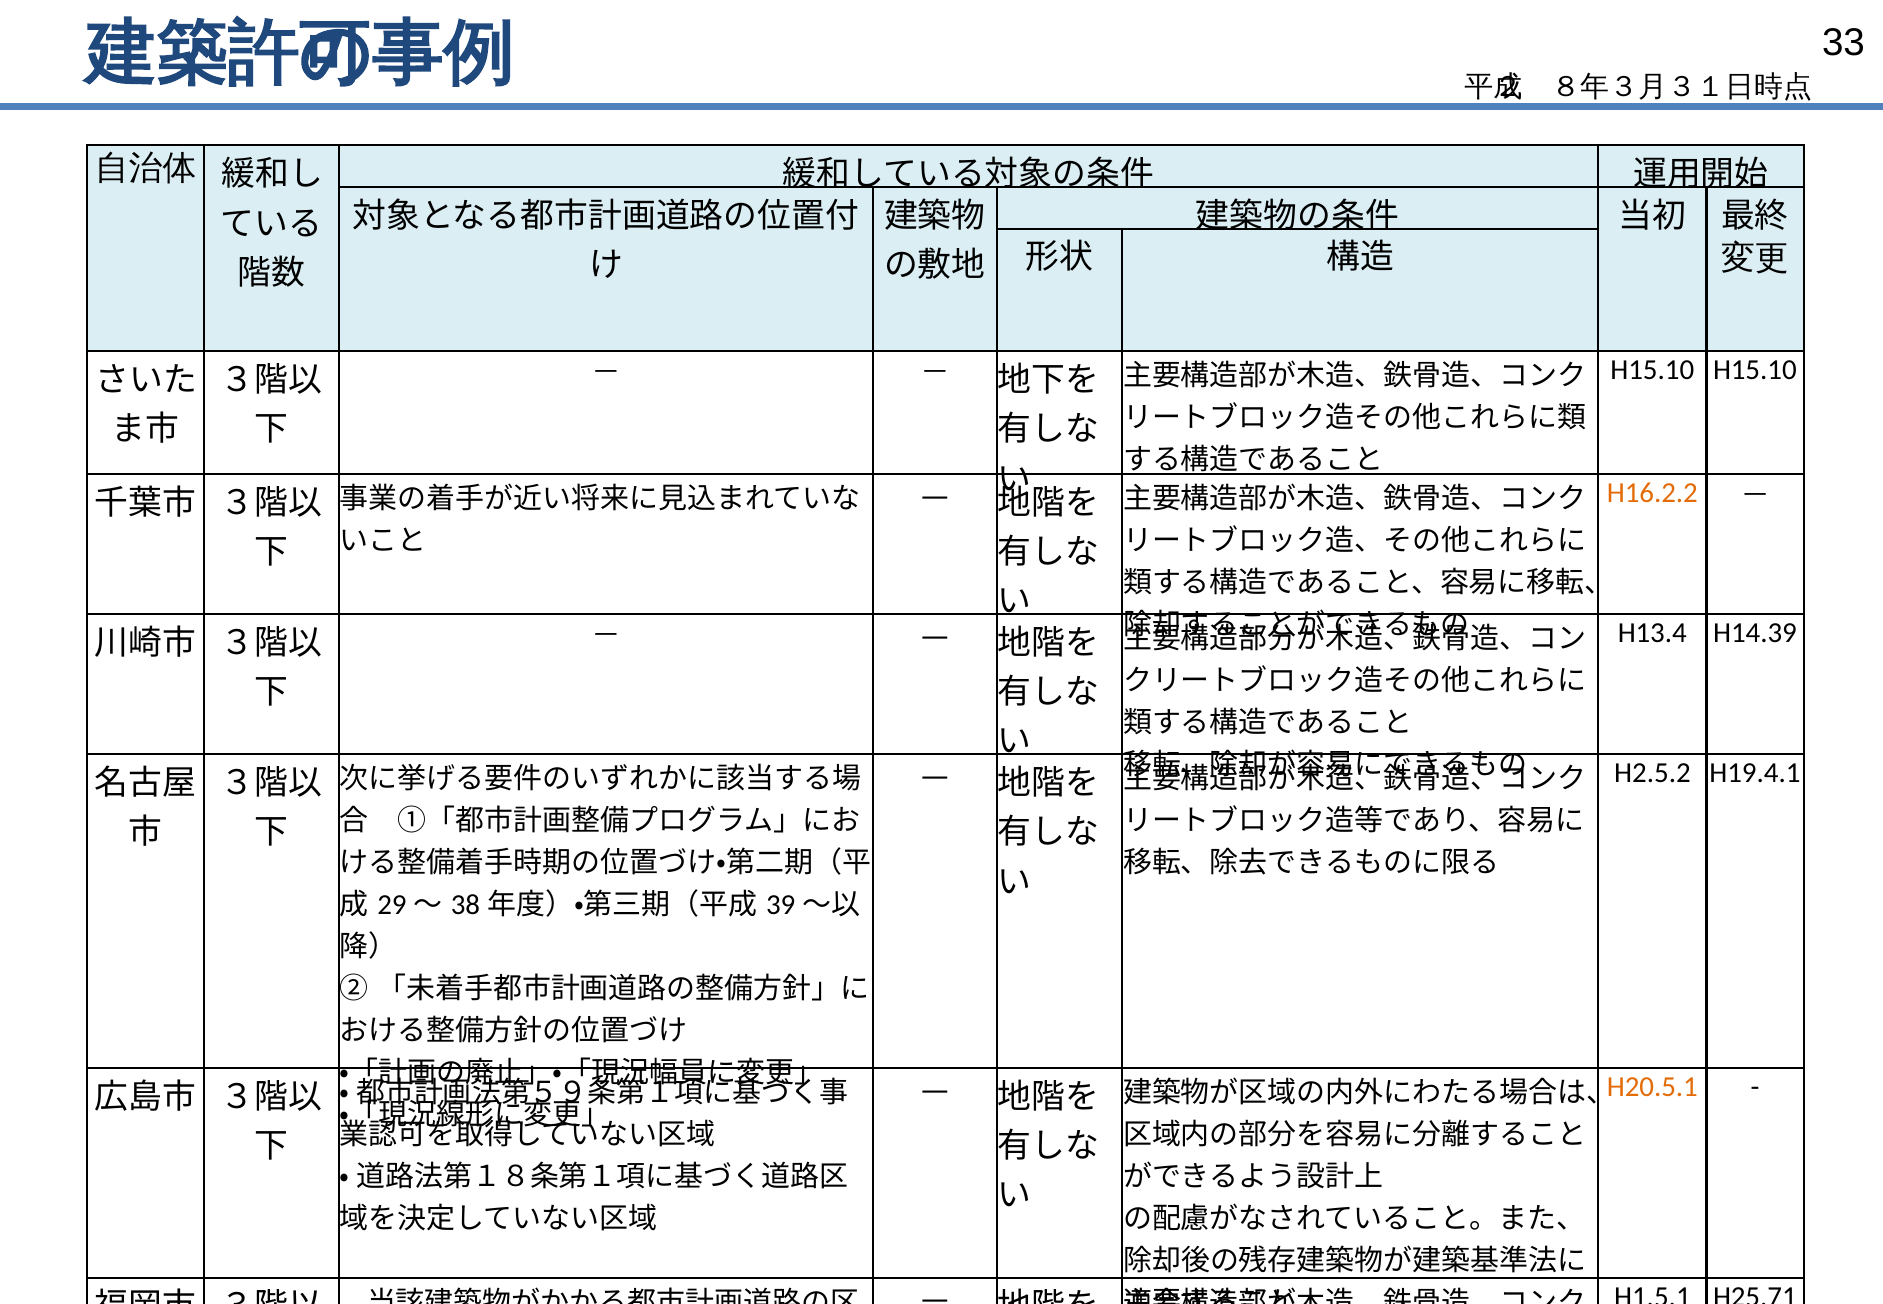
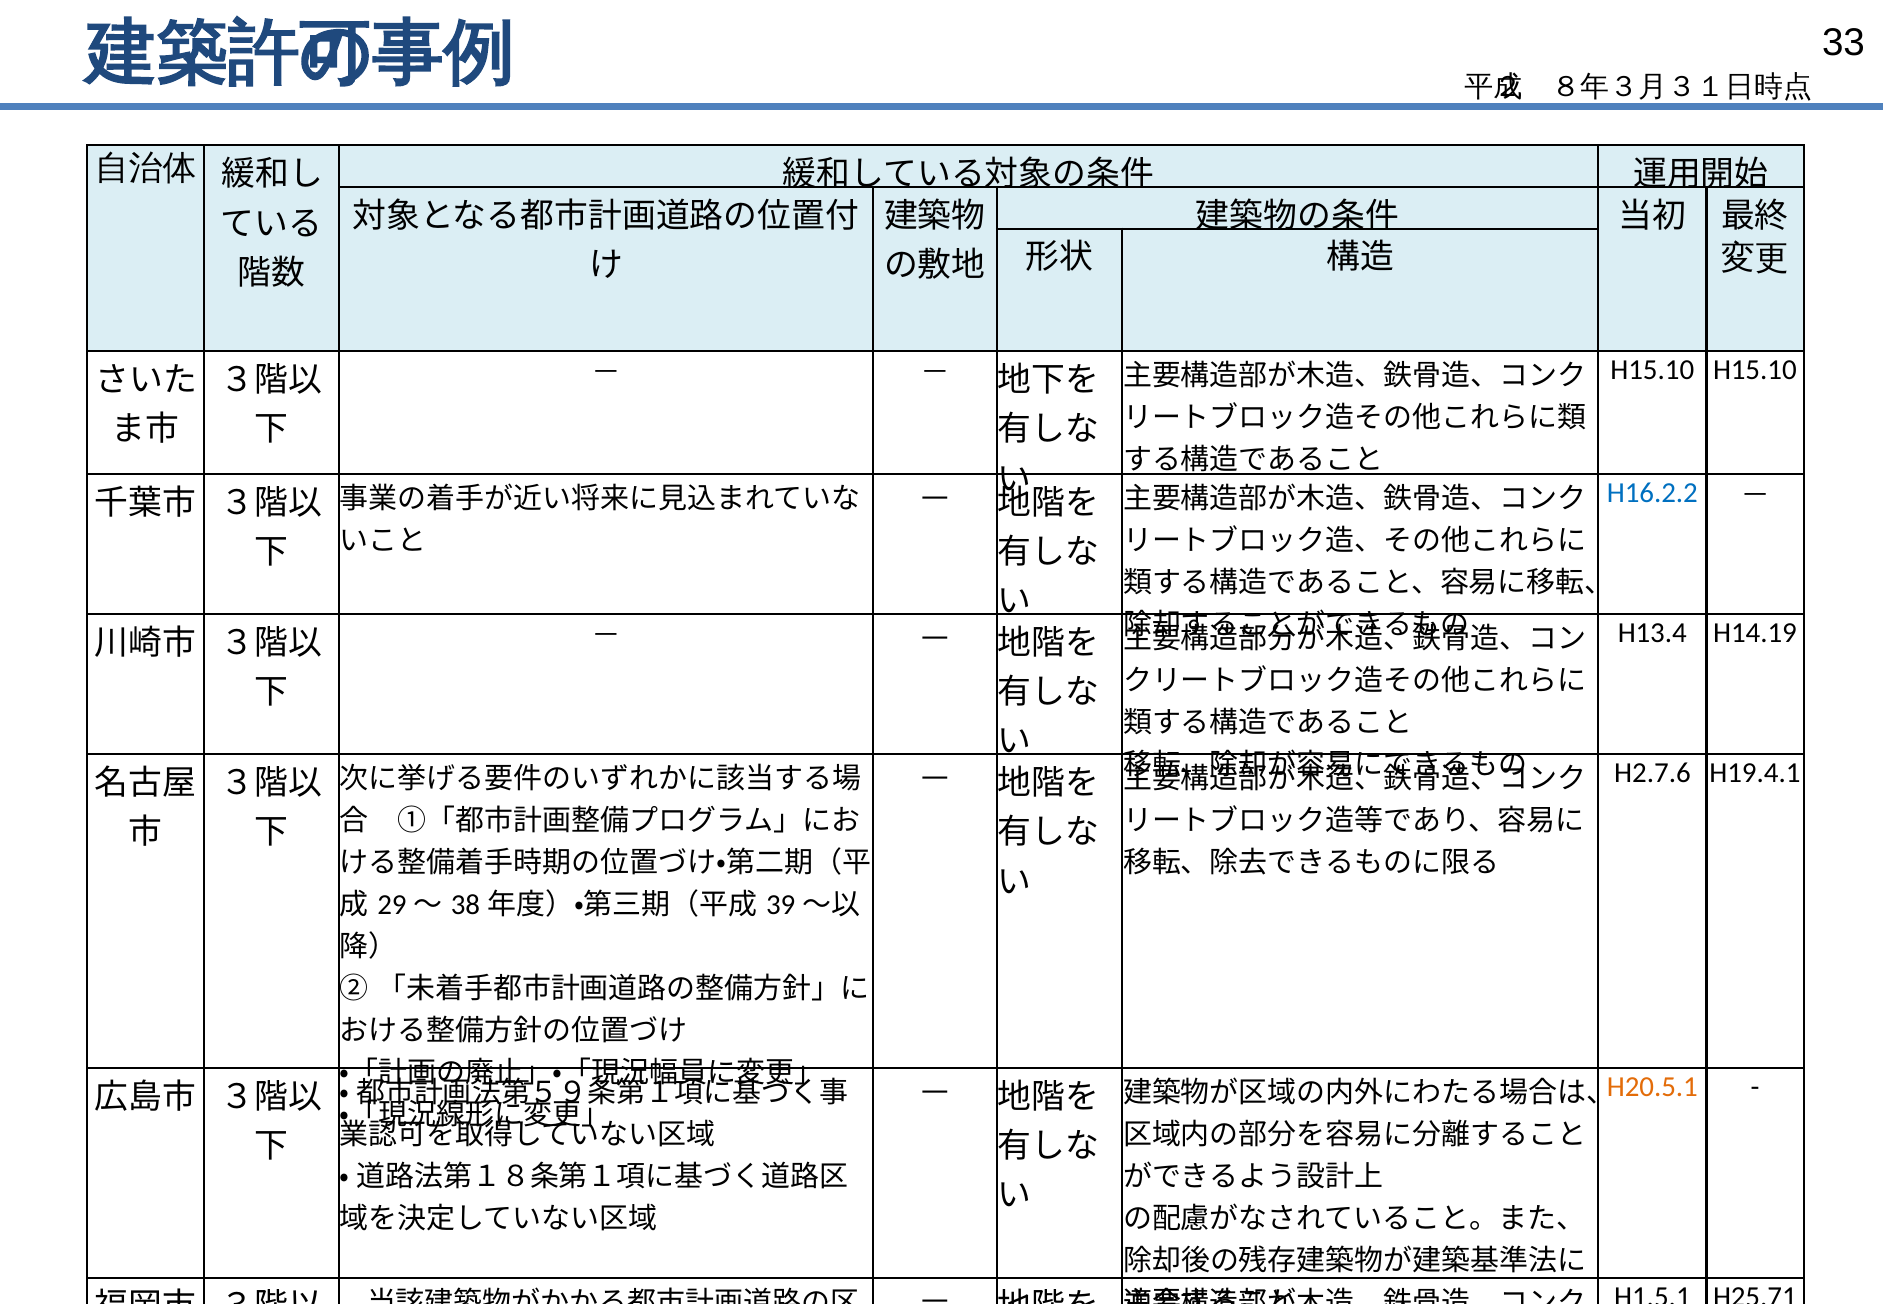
H16.2.2 colour: orange -> blue
H14.39: H14.39 -> H14.19
H2.5.2: H2.5.2 -> H2.7.6
